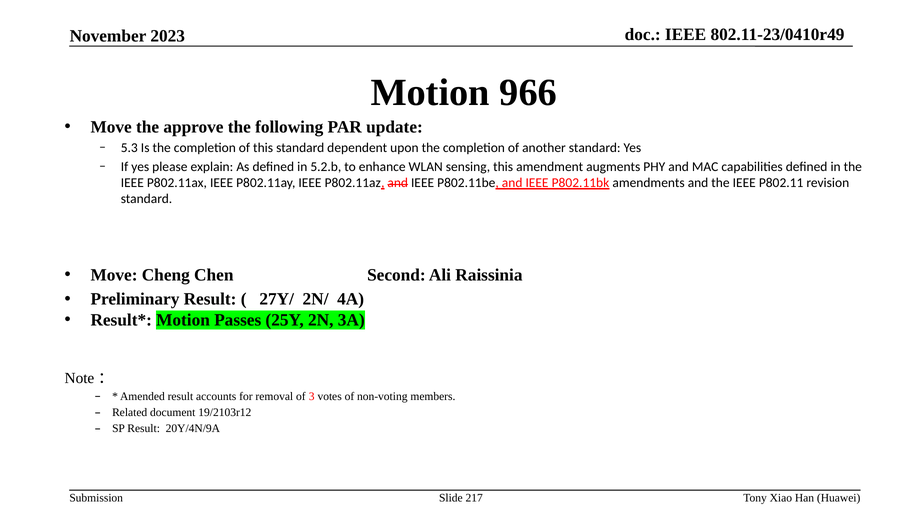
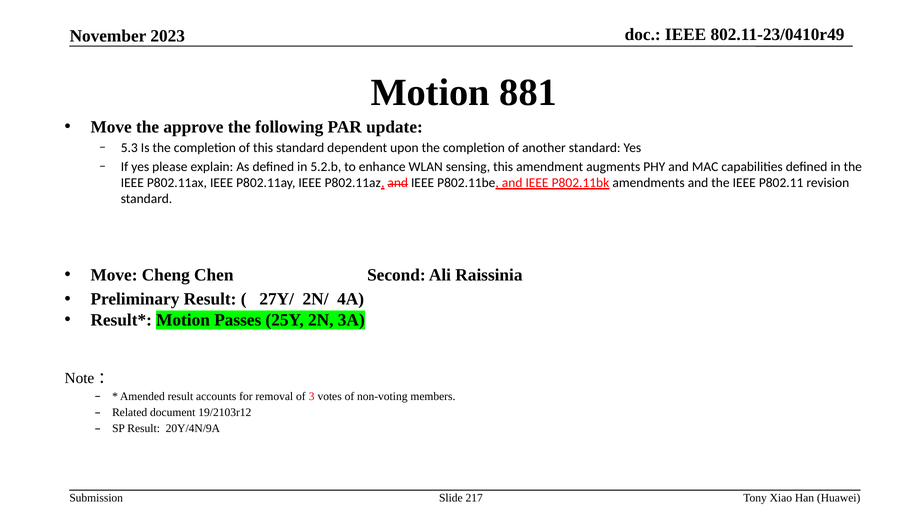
966: 966 -> 881
